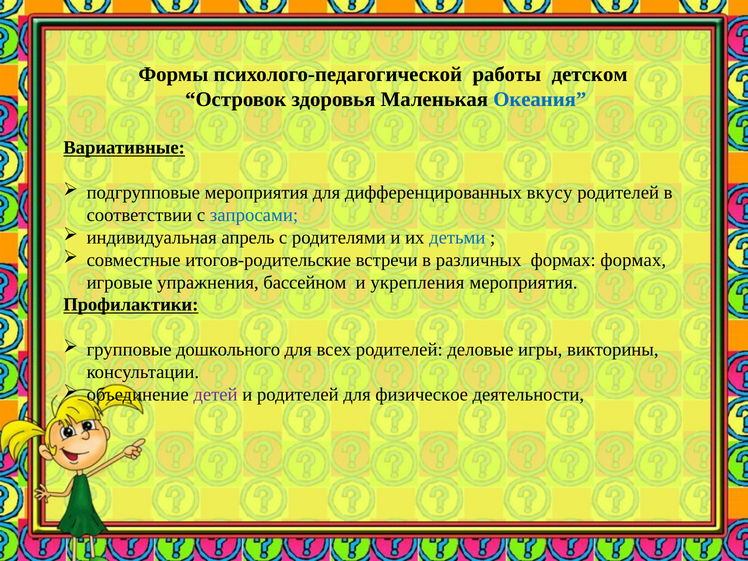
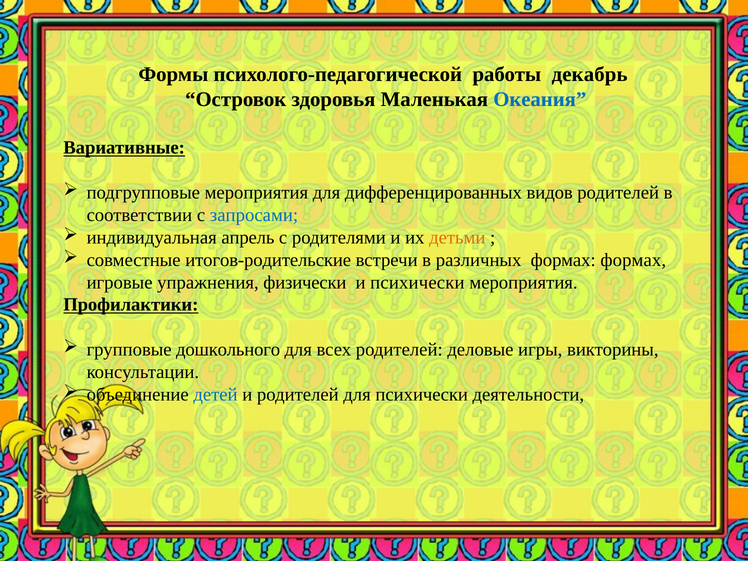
детском: детском -> декабрь
вкусу: вкусу -> видов
детьми colour: blue -> orange
бассейном: бассейном -> физически
и укрепления: укрепления -> психически
детей colour: purple -> blue
для физическое: физическое -> психически
